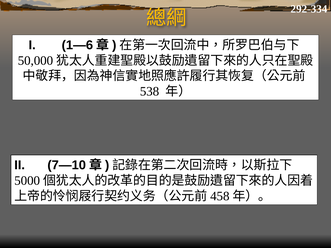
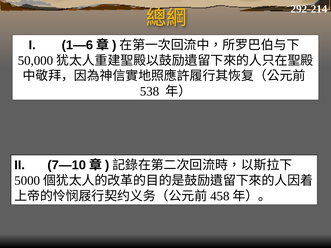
292-334: 292-334 -> 292-214
